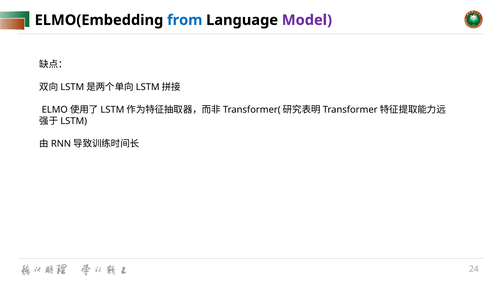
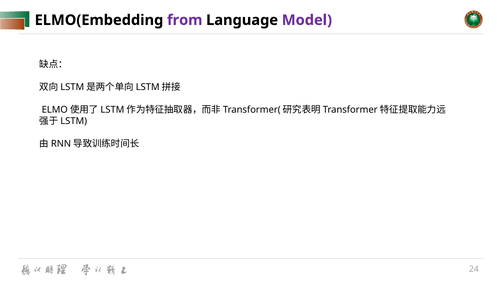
from colour: blue -> purple
